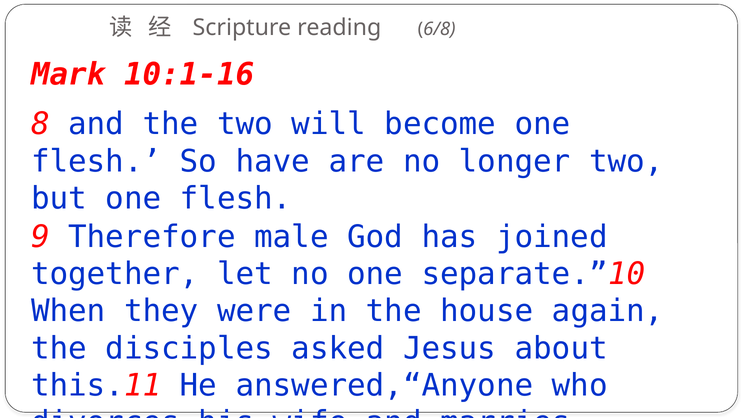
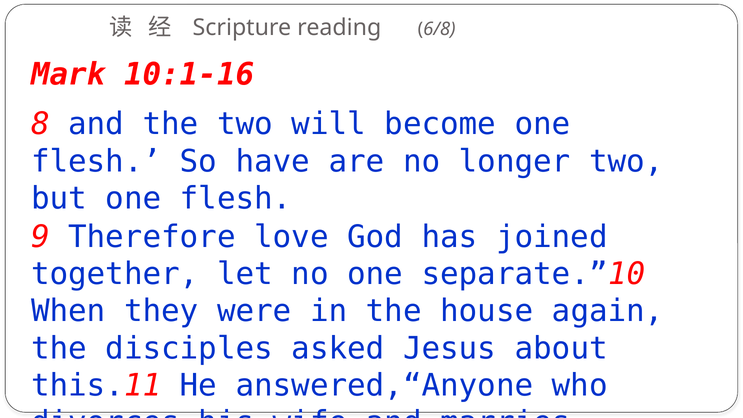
male: male -> love
